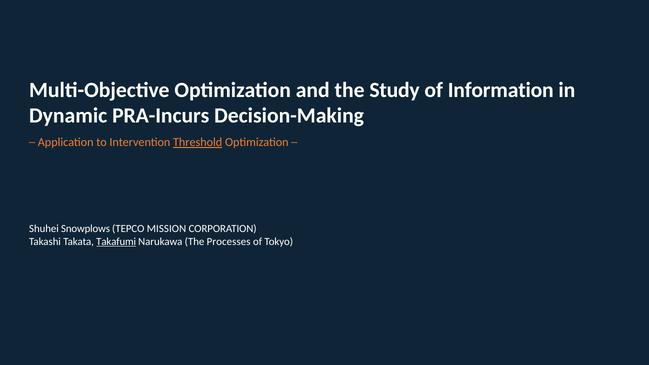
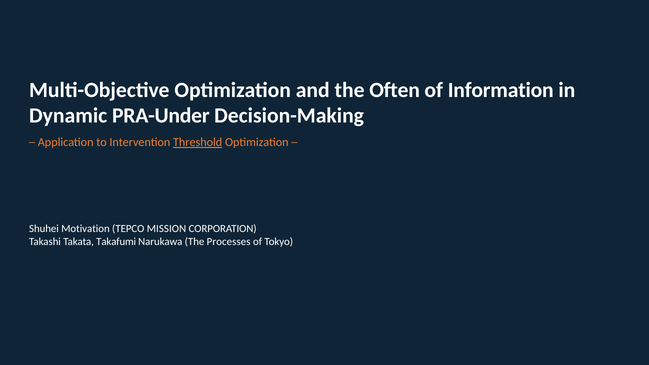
Study: Study -> Often
PRA-Incurs: PRA-Incurs -> PRA-Under
Snowplows: Snowplows -> Motivation
Takafumi underline: present -> none
